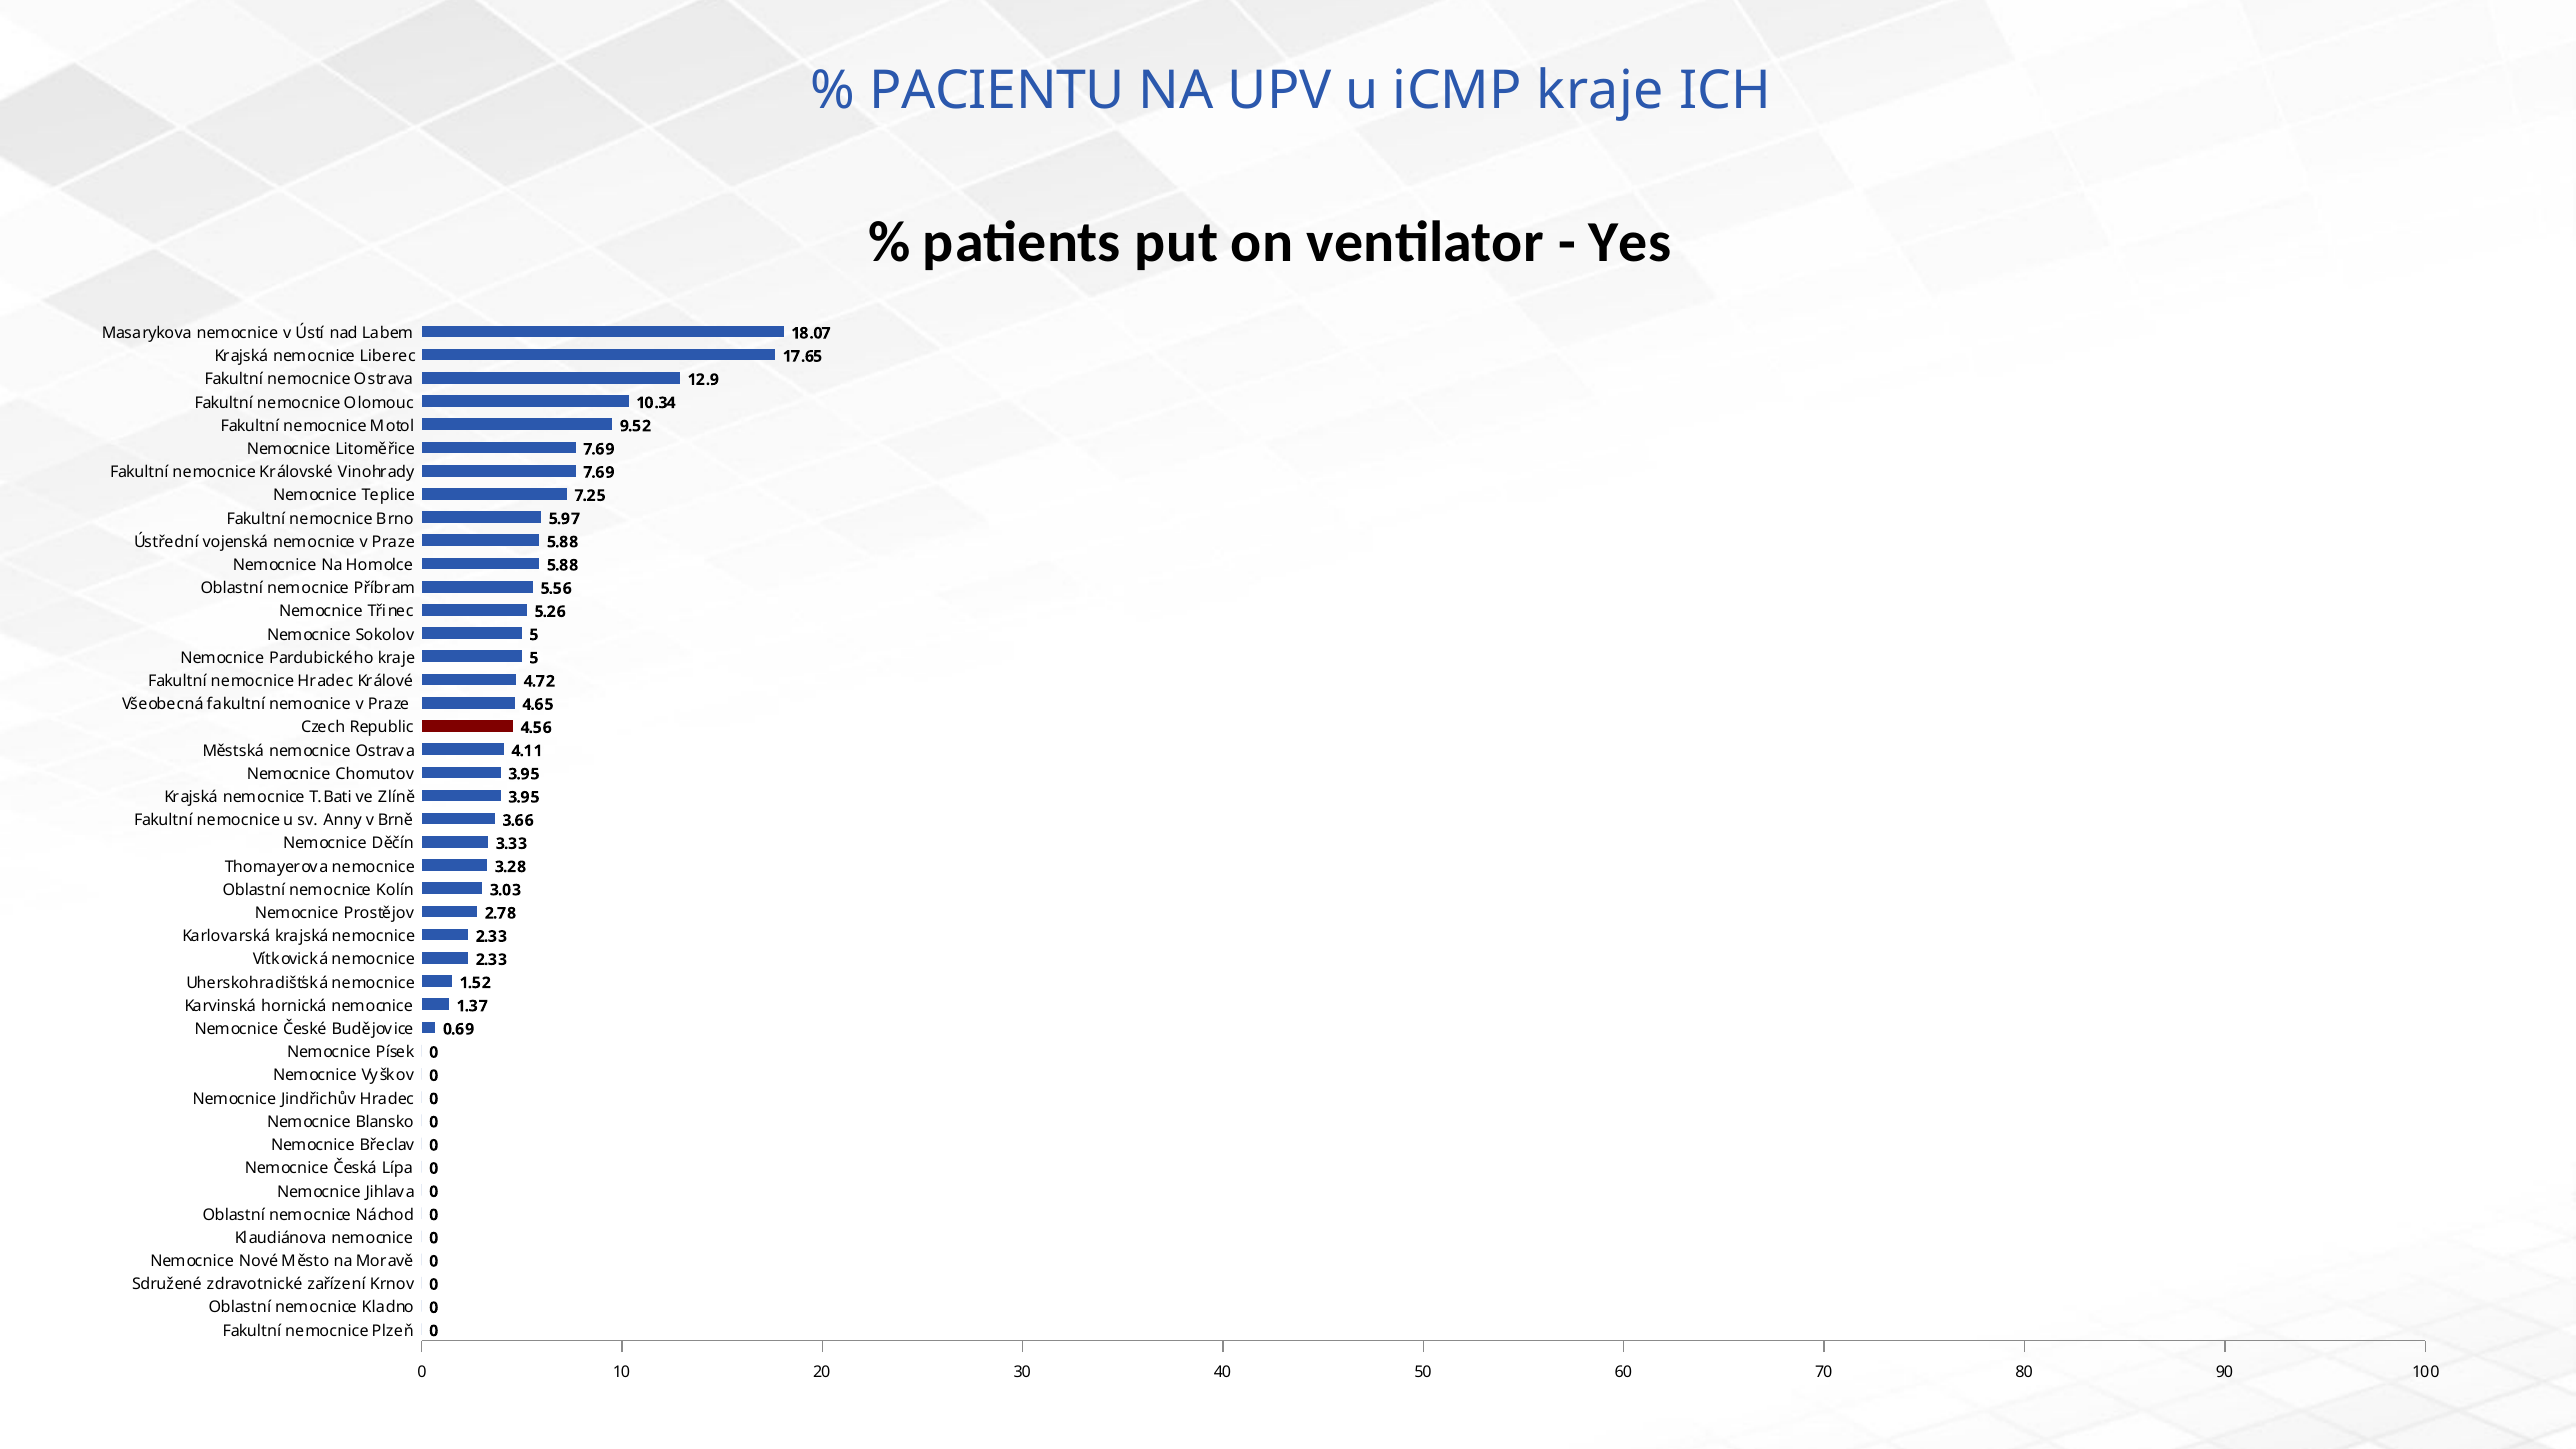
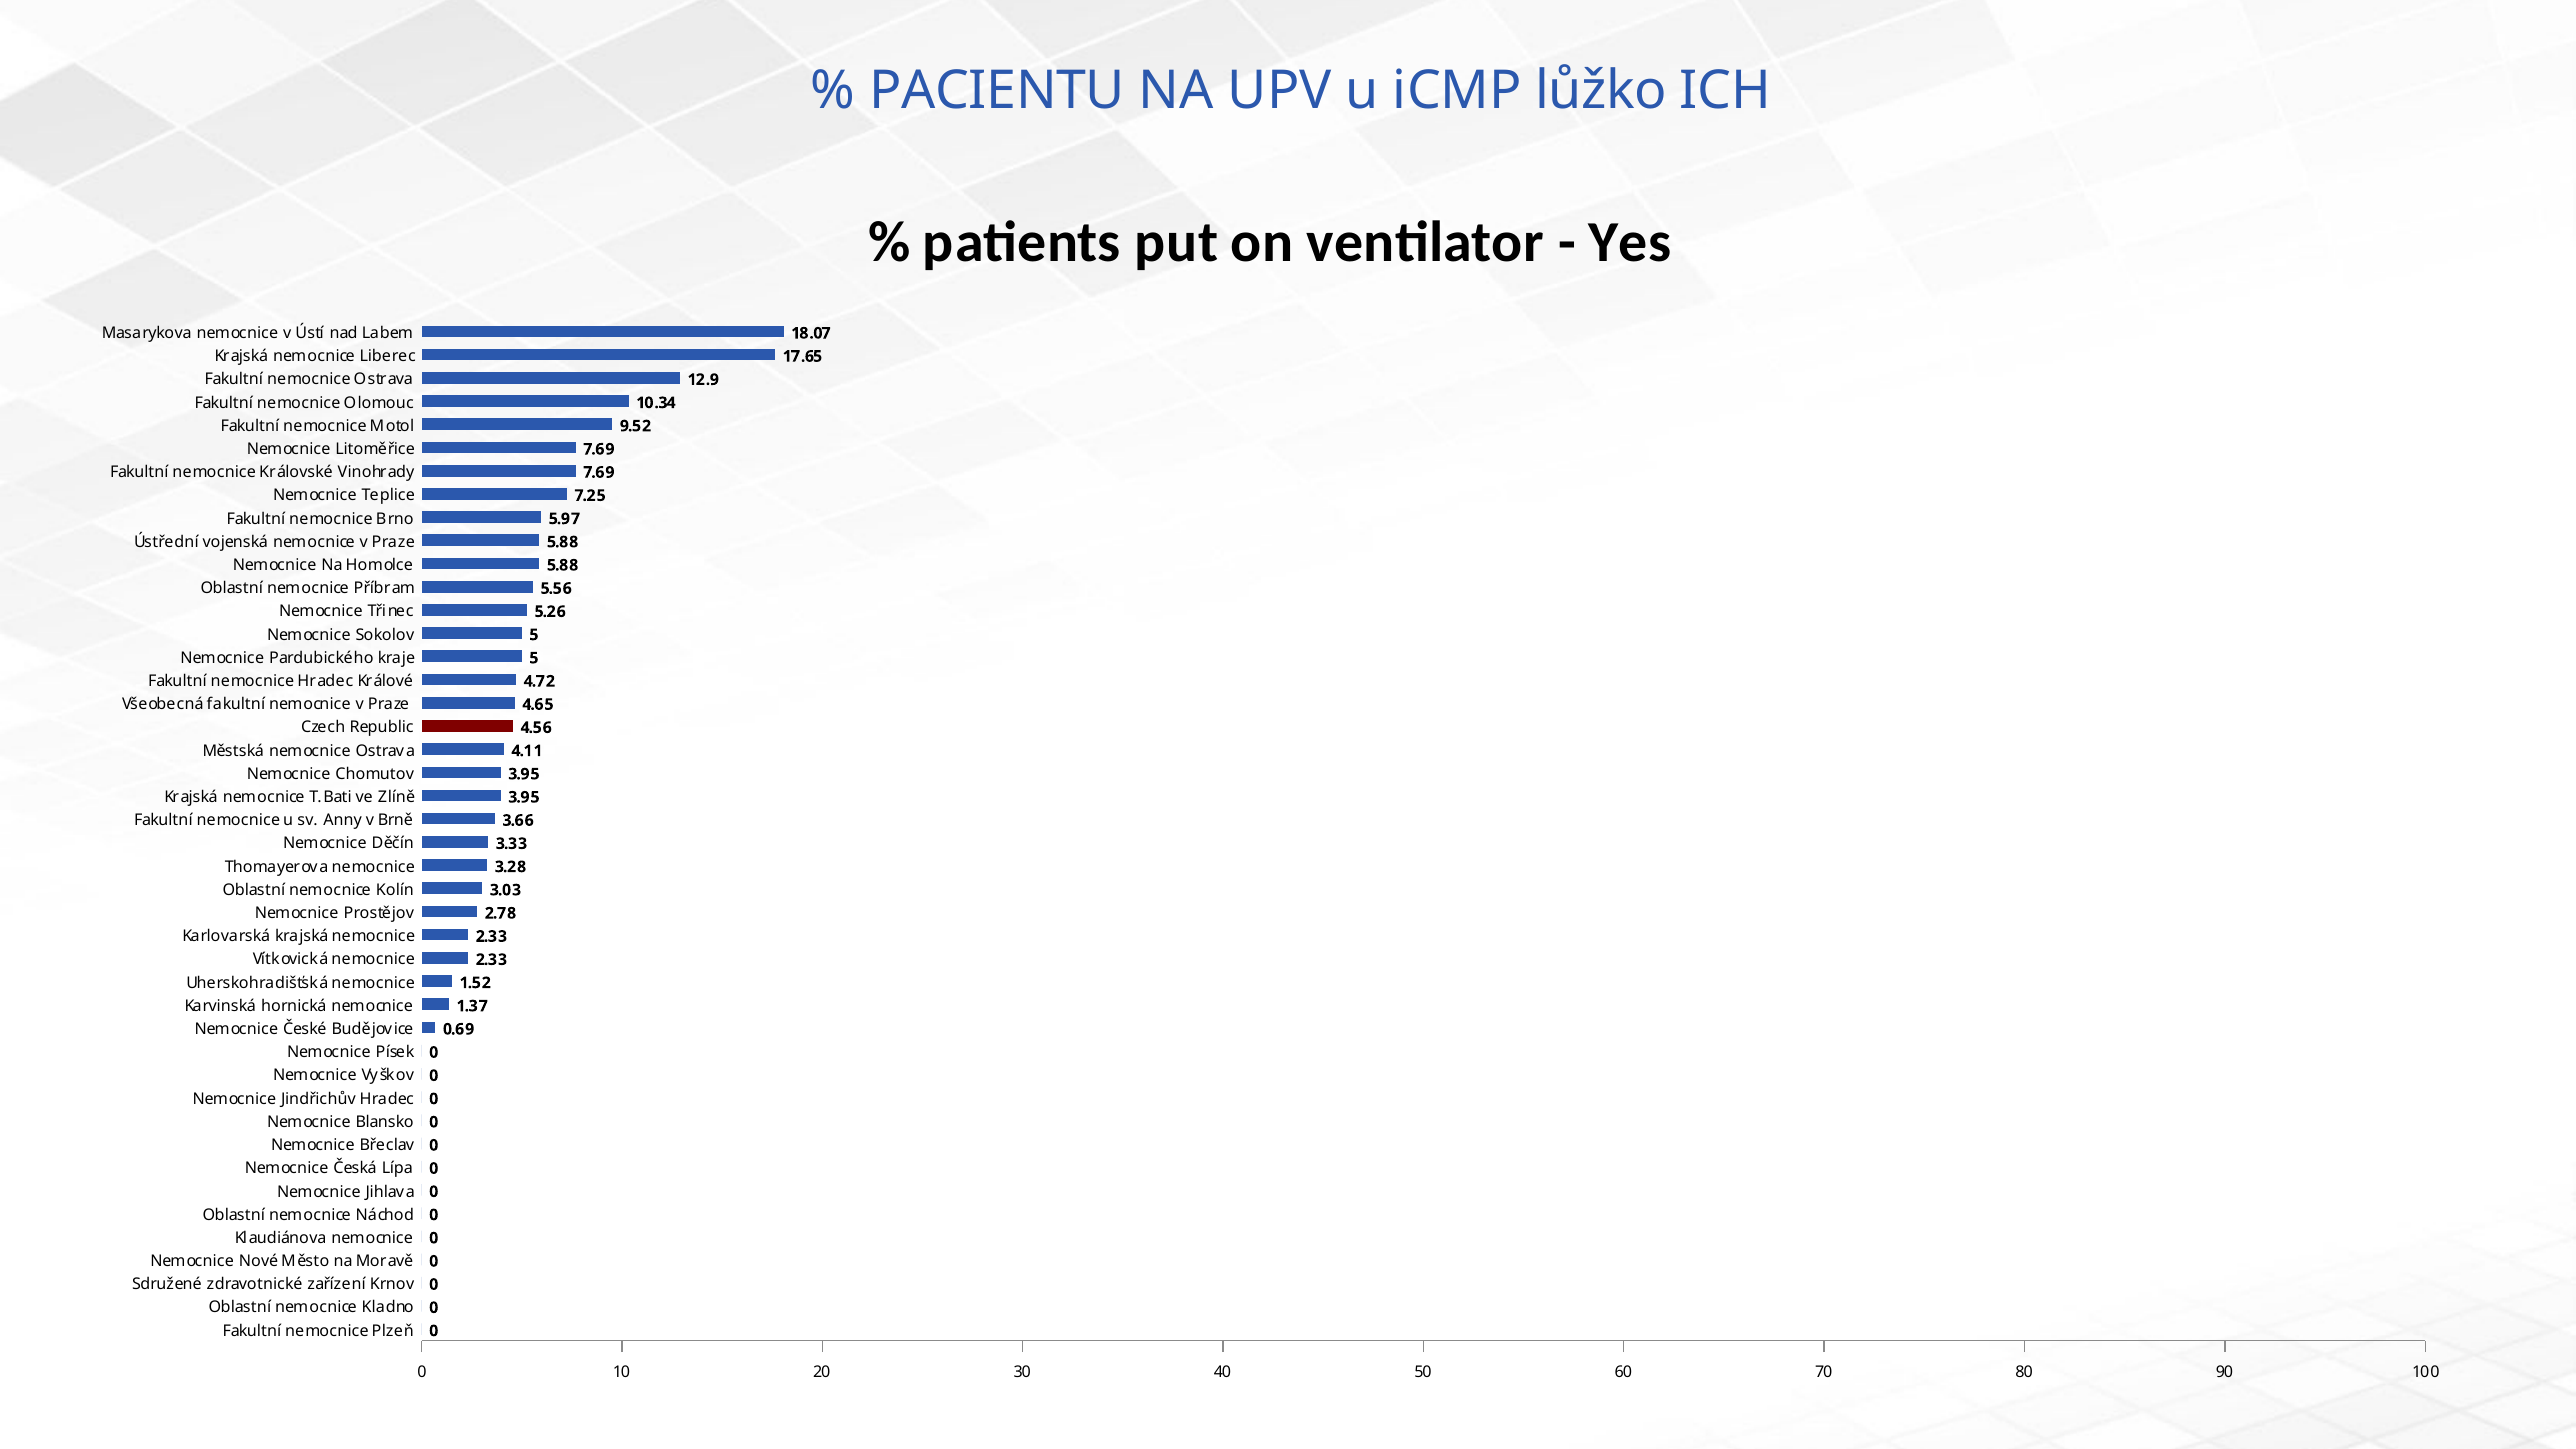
iCMP kraje: kraje -> lůžko
